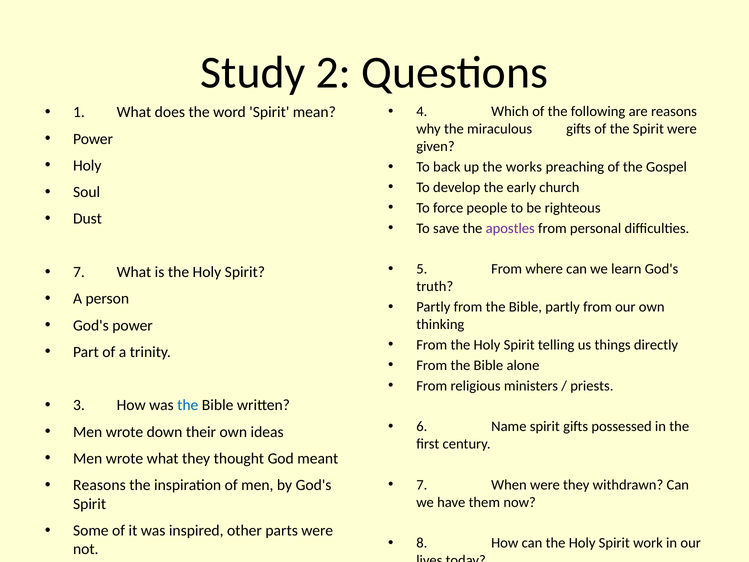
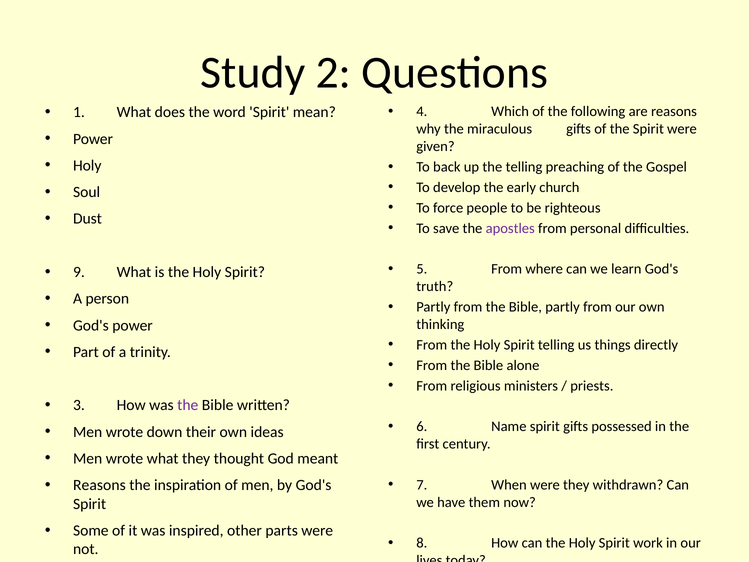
the works: works -> telling
7 at (79, 272): 7 -> 9
the at (188, 405) colour: blue -> purple
